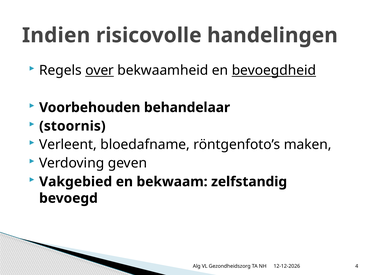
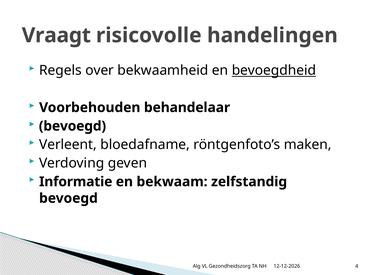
Indien: Indien -> Vraagt
over underline: present -> none
stoornis at (72, 126): stoornis -> bevoegd
Vakgebied: Vakgebied -> Informatie
